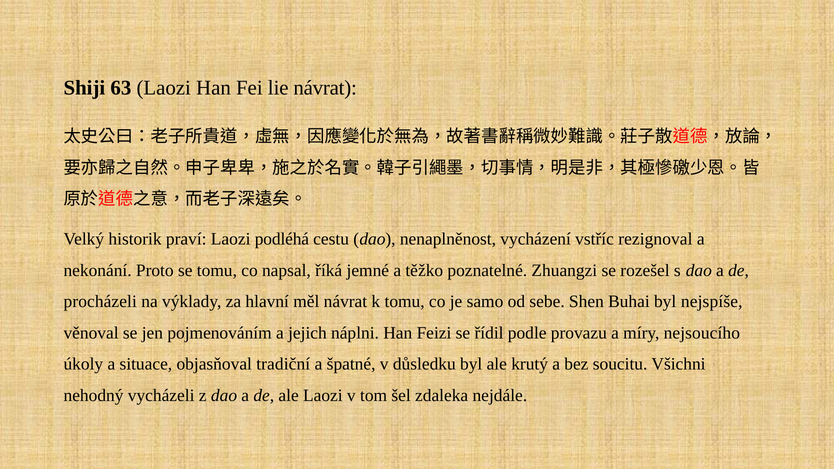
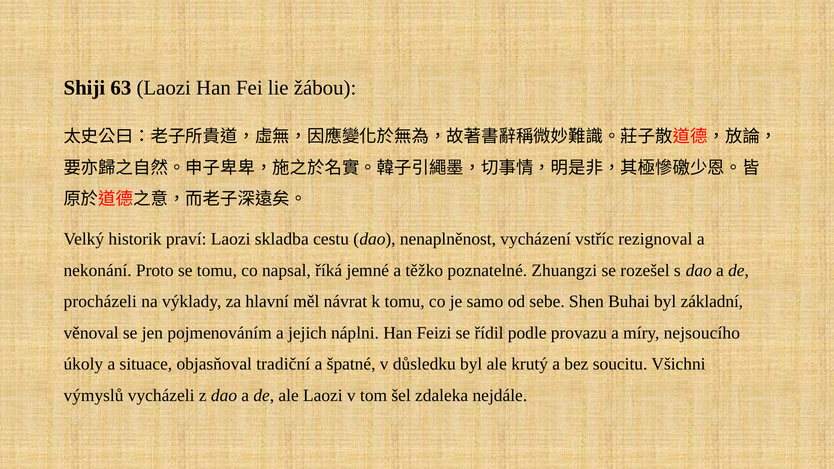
lie návrat: návrat -> žábou
podléhá: podléhá -> skladba
nejspíše: nejspíše -> základní
nehodný: nehodný -> výmyslů
